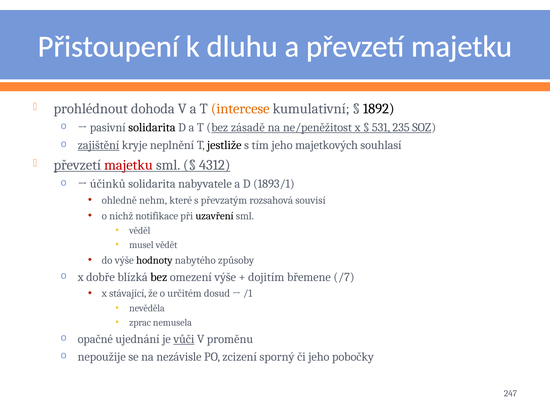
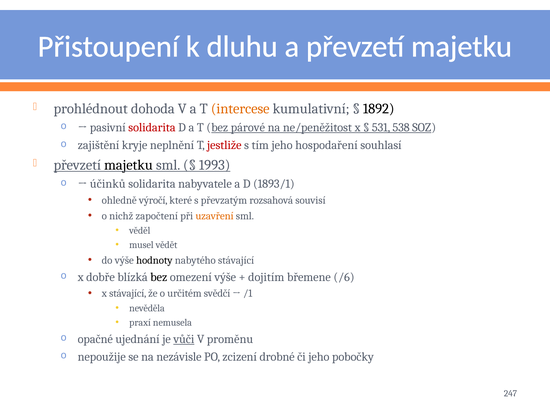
solidarita at (152, 128) colour: black -> red
zásadě: zásadě -> párové
235: 235 -> 538
zajištění underline: present -> none
jestliže colour: black -> red
majetkových: majetkových -> hospodaření
majetku at (128, 165) colour: red -> black
4312: 4312 -> 1993
nehm: nehm -> výročí
notifikace: notifikace -> započtení
uzavření colour: black -> orange
nabytého způsoby: způsoby -> stávající
/7: /7 -> /6
dosud: dosud -> svědčí
zprac: zprac -> praxí
sporný: sporný -> drobné
